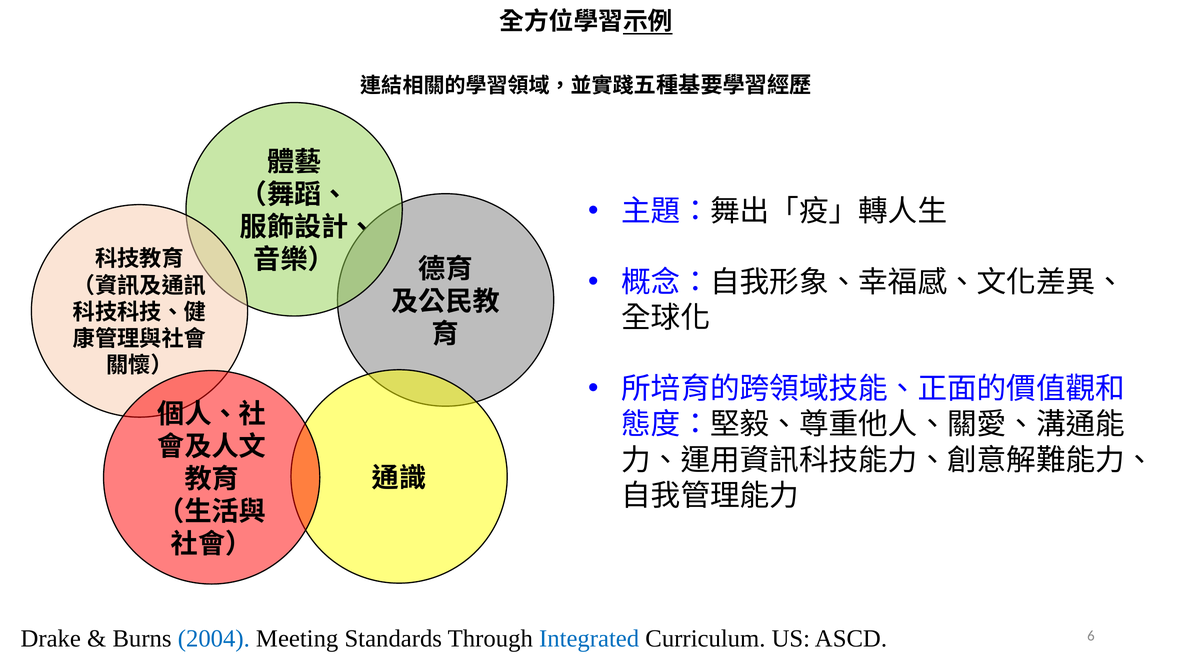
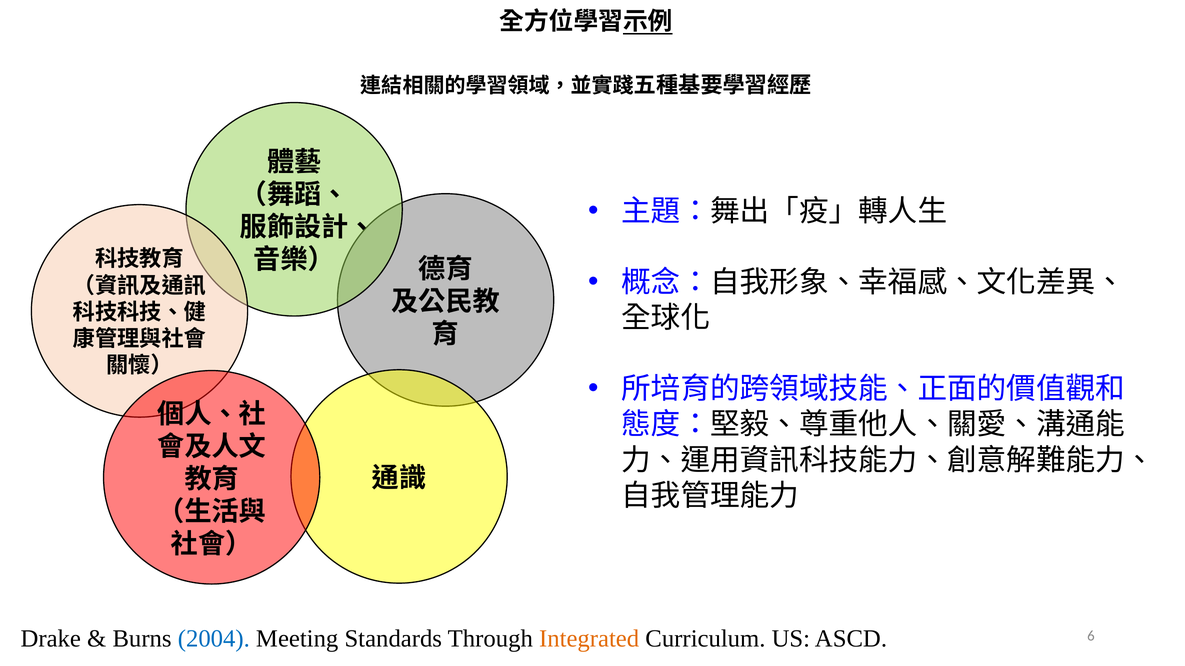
Integrated colour: blue -> orange
